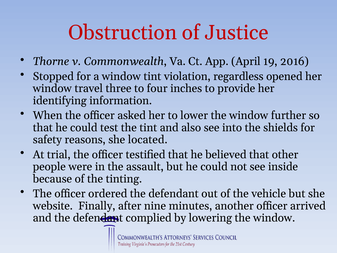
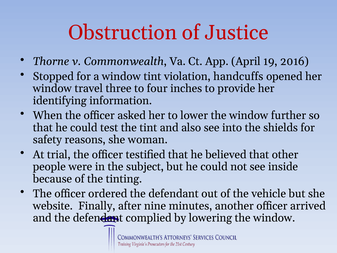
regardless: regardless -> handcuffs
located: located -> woman
assault: assault -> subject
